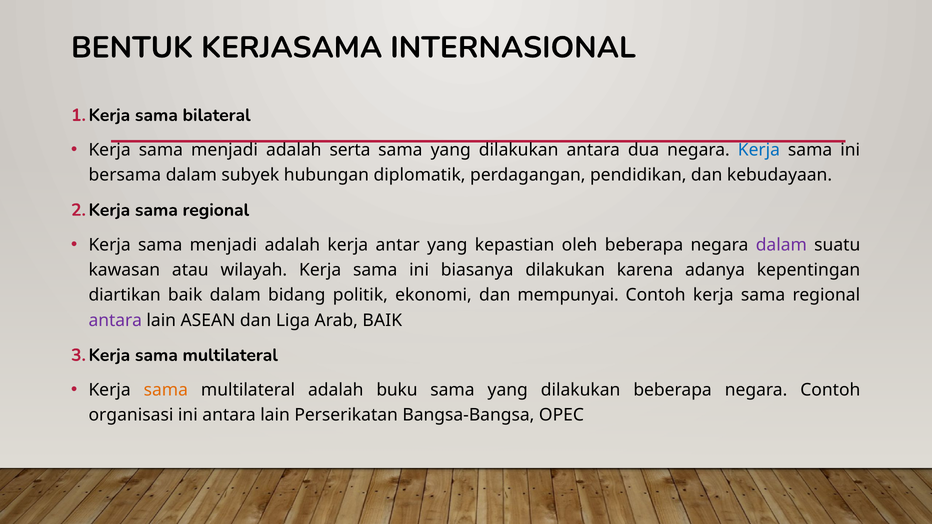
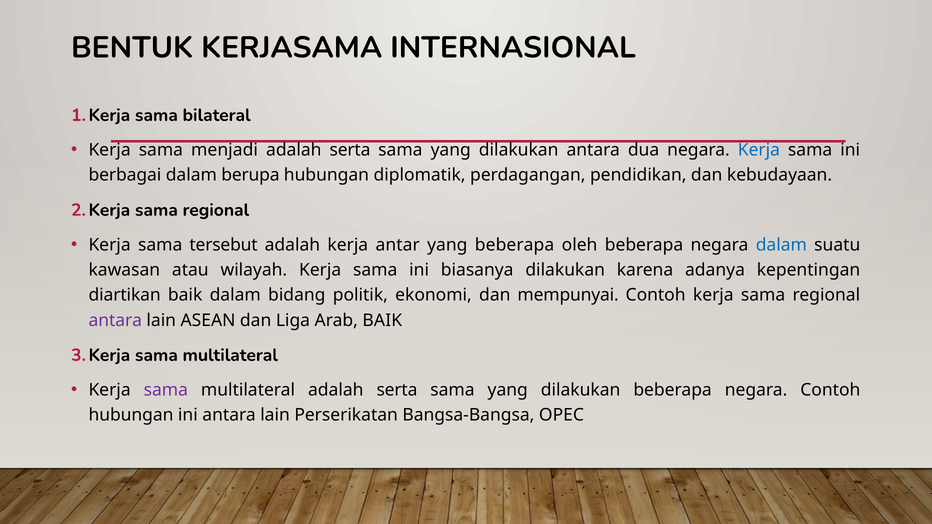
bersama: bersama -> berbagai
subyek: subyek -> berupa
menjadi at (223, 245): menjadi -> tersebut
yang kepastian: kepastian -> beberapa
dalam at (781, 245) colour: purple -> blue
sama at (166, 390) colour: orange -> purple
multilateral adalah buku: buku -> serta
organisasi at (131, 415): organisasi -> hubungan
